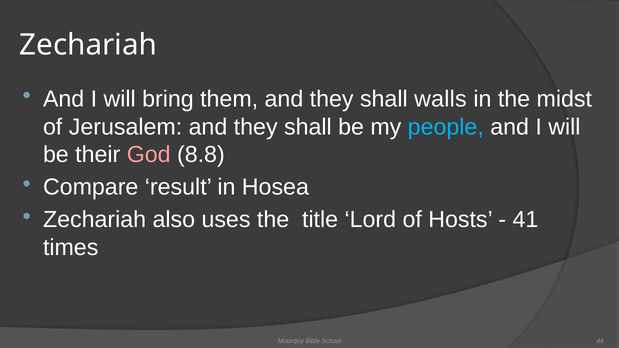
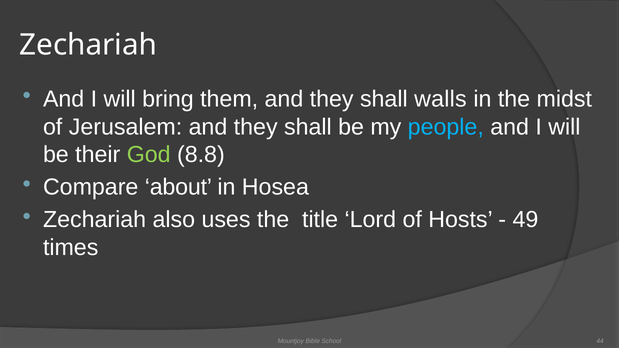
God colour: pink -> light green
result: result -> about
41: 41 -> 49
